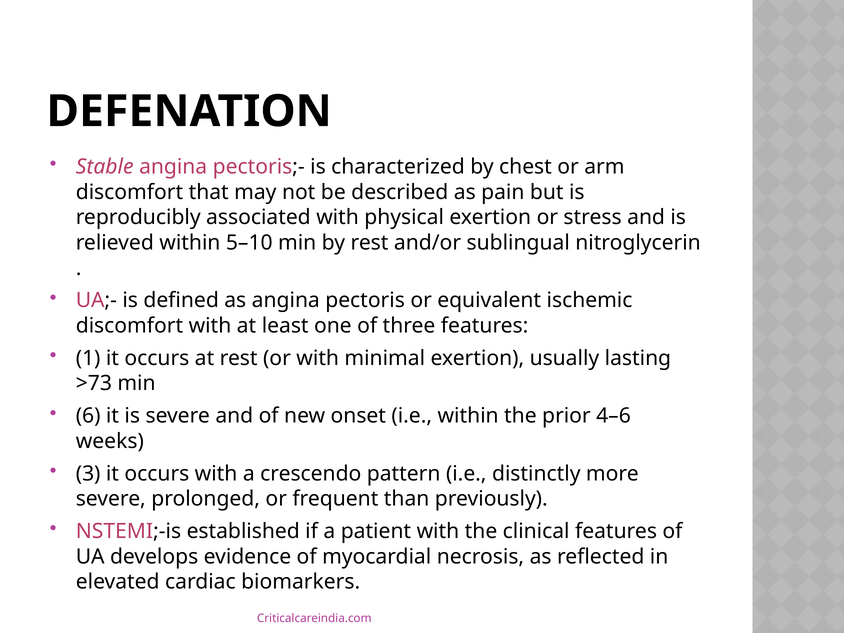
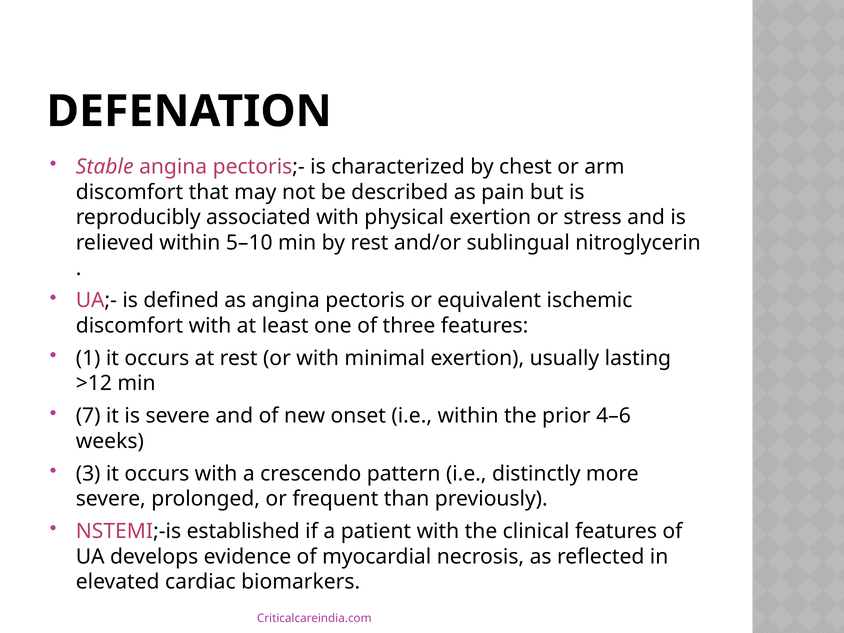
>73: >73 -> >12
6: 6 -> 7
